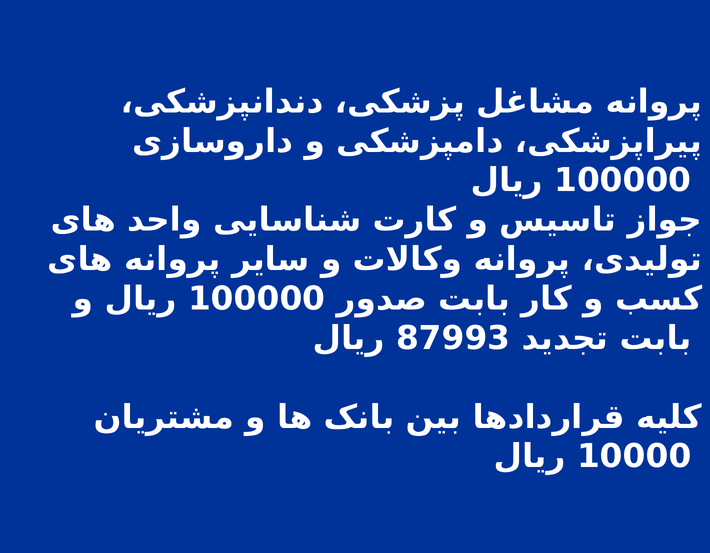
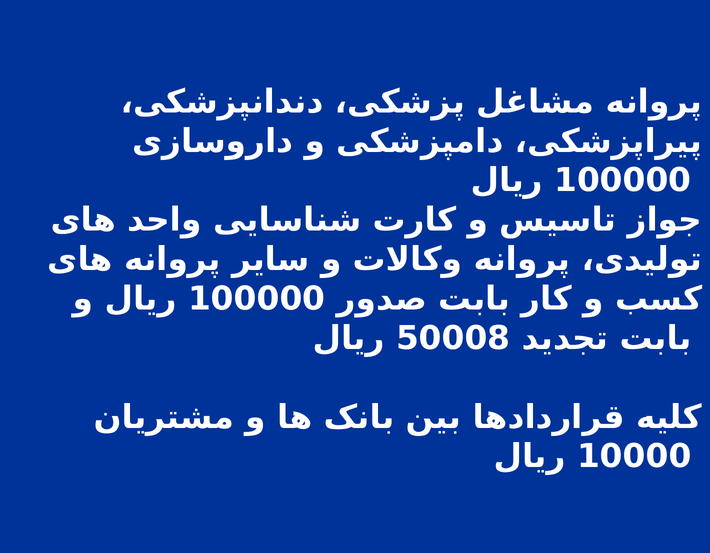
87993: 87993 -> 50008
